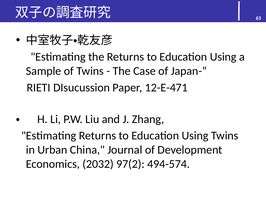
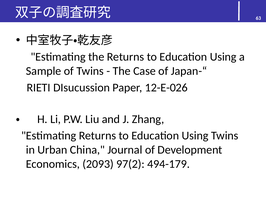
12-E-471: 12-E-471 -> 12-E-026
2032: 2032 -> 2093
494-574: 494-574 -> 494-179
